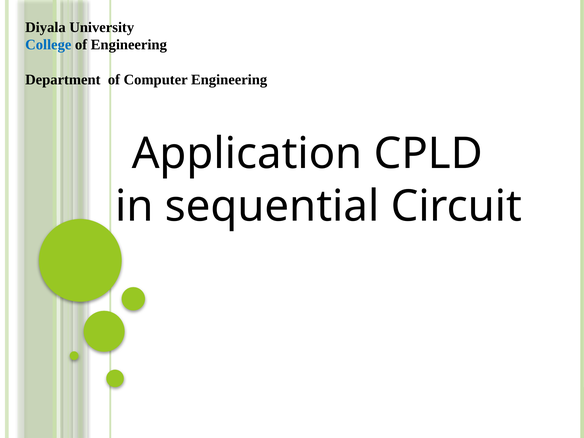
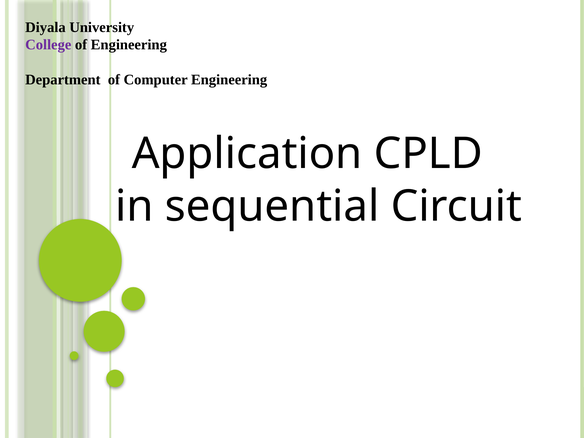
College colour: blue -> purple
